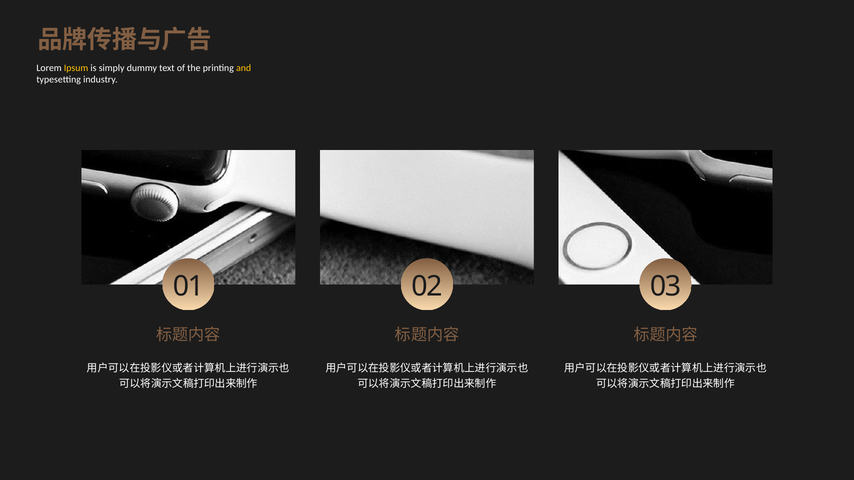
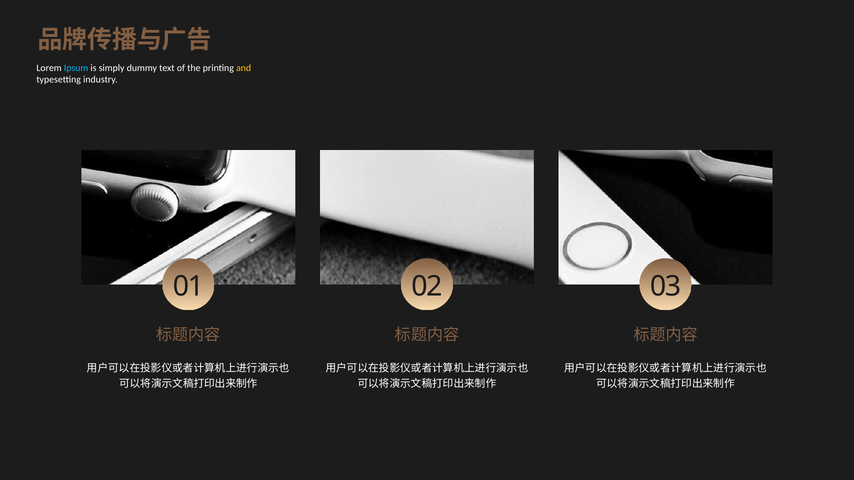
Ipsum colour: yellow -> light blue
